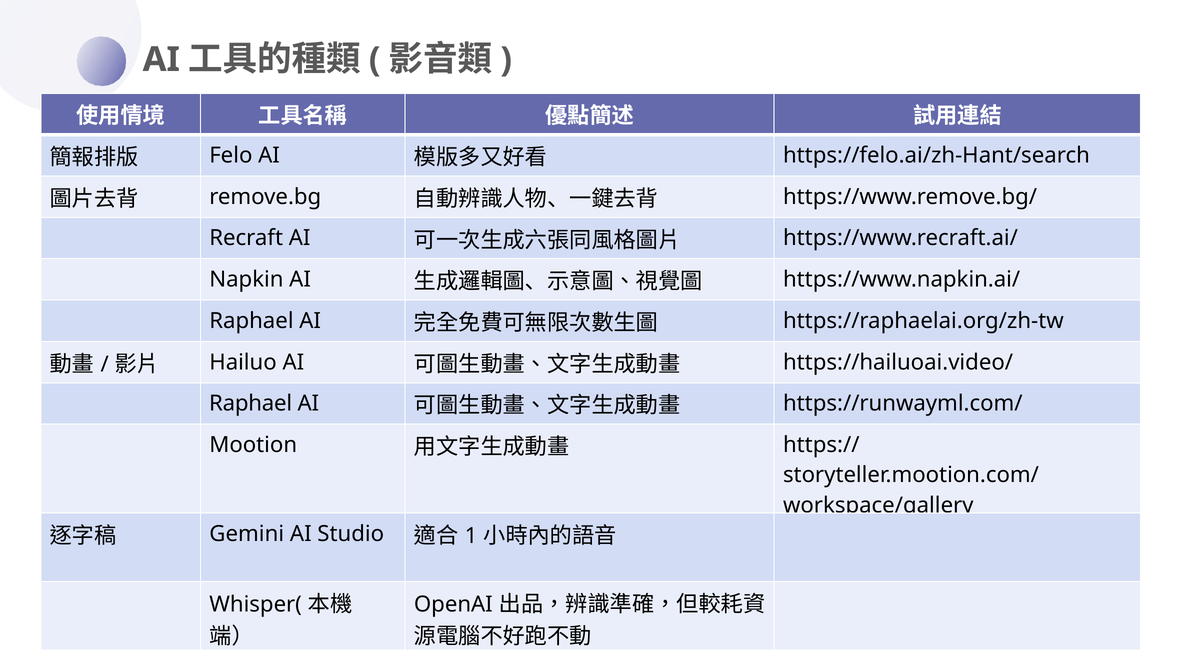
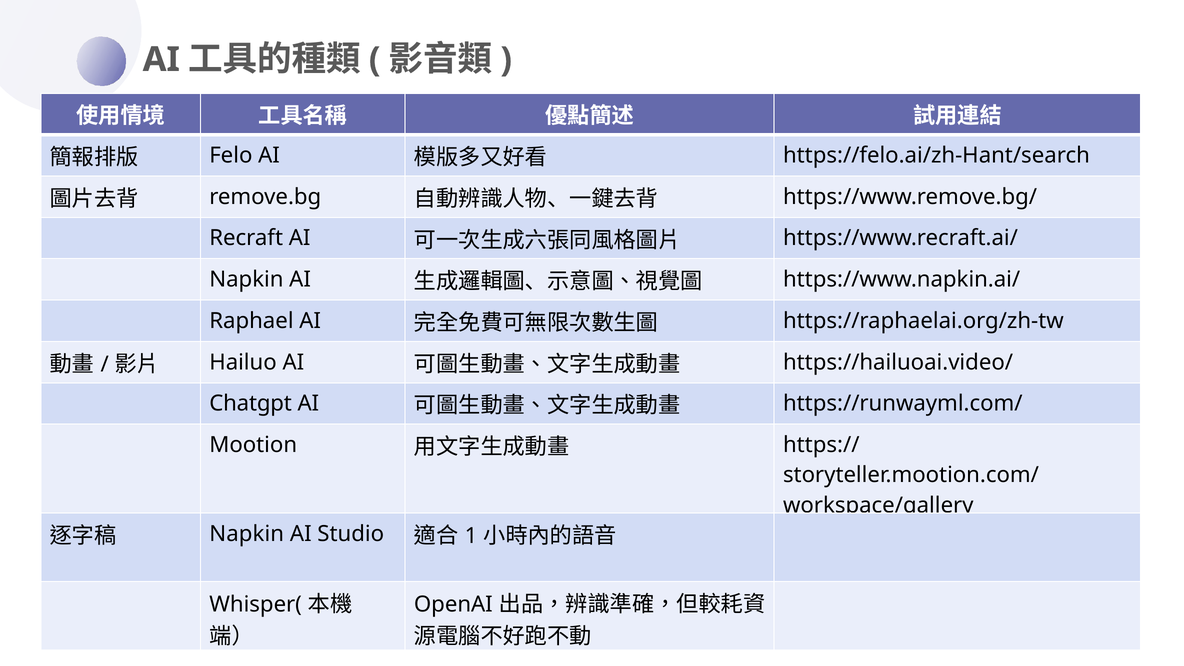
Raphael at (251, 404): Raphael -> Chatgpt
Gemini at (247, 534): Gemini -> Napkin
